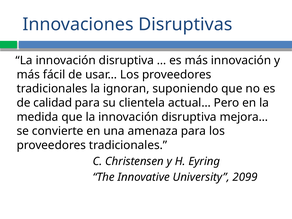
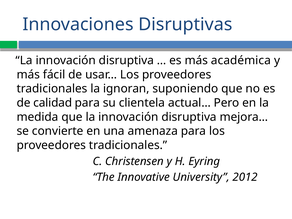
más innovación: innovación -> académica
2099: 2099 -> 2012
